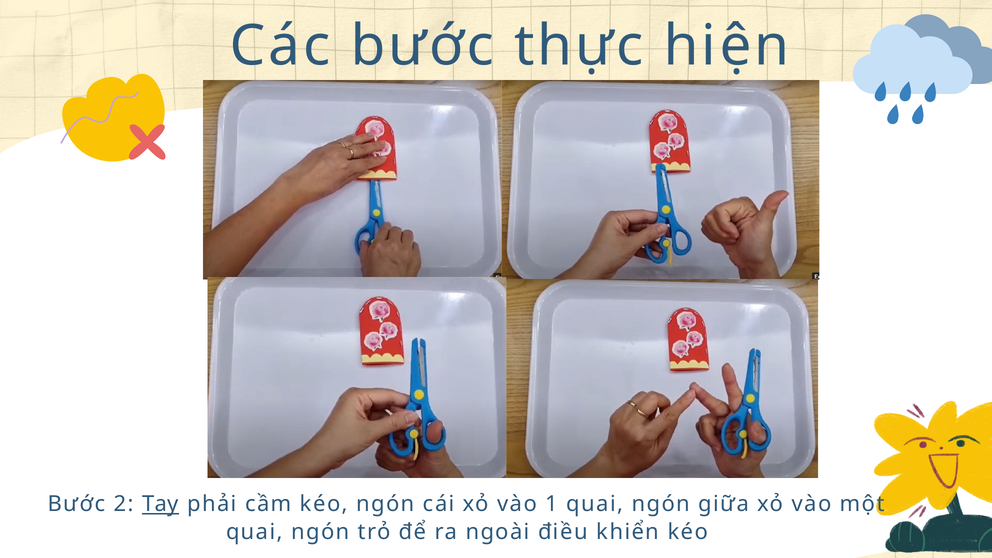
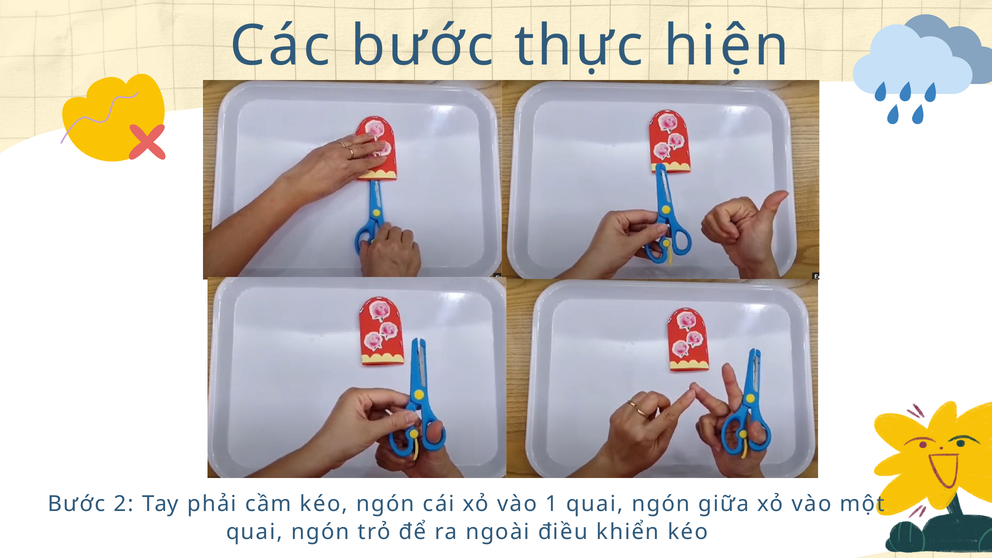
Tay underline: present -> none
